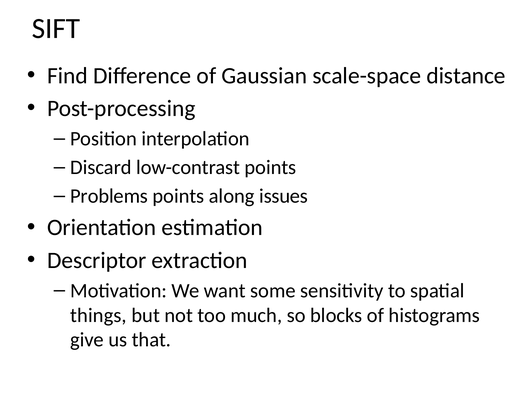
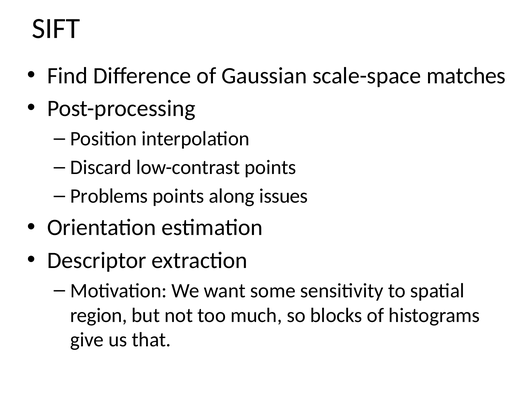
distance: distance -> matches
things: things -> region
